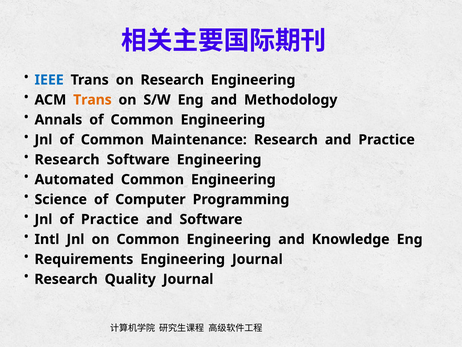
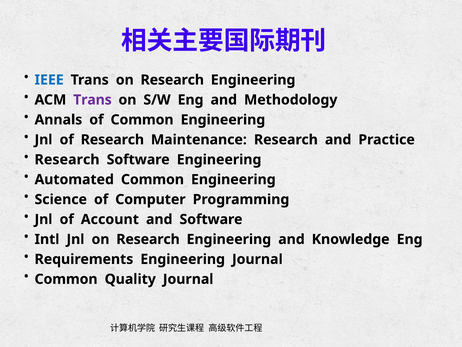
Trans at (92, 100) colour: orange -> purple
Jnl of Common: Common -> Research
of Practice: Practice -> Account
Jnl on Common: Common -> Research
Research at (66, 279): Research -> Common
